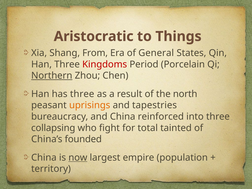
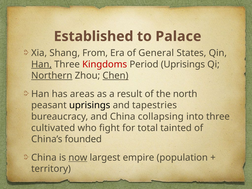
Aristocratic: Aristocratic -> Established
Things: Things -> Palace
Han at (42, 64) underline: none -> present
Period Porcelain: Porcelain -> Uprisings
Chen underline: none -> present
has three: three -> areas
uprisings at (90, 105) colour: orange -> black
reinforced: reinforced -> collapsing
collapsing: collapsing -> cultivated
